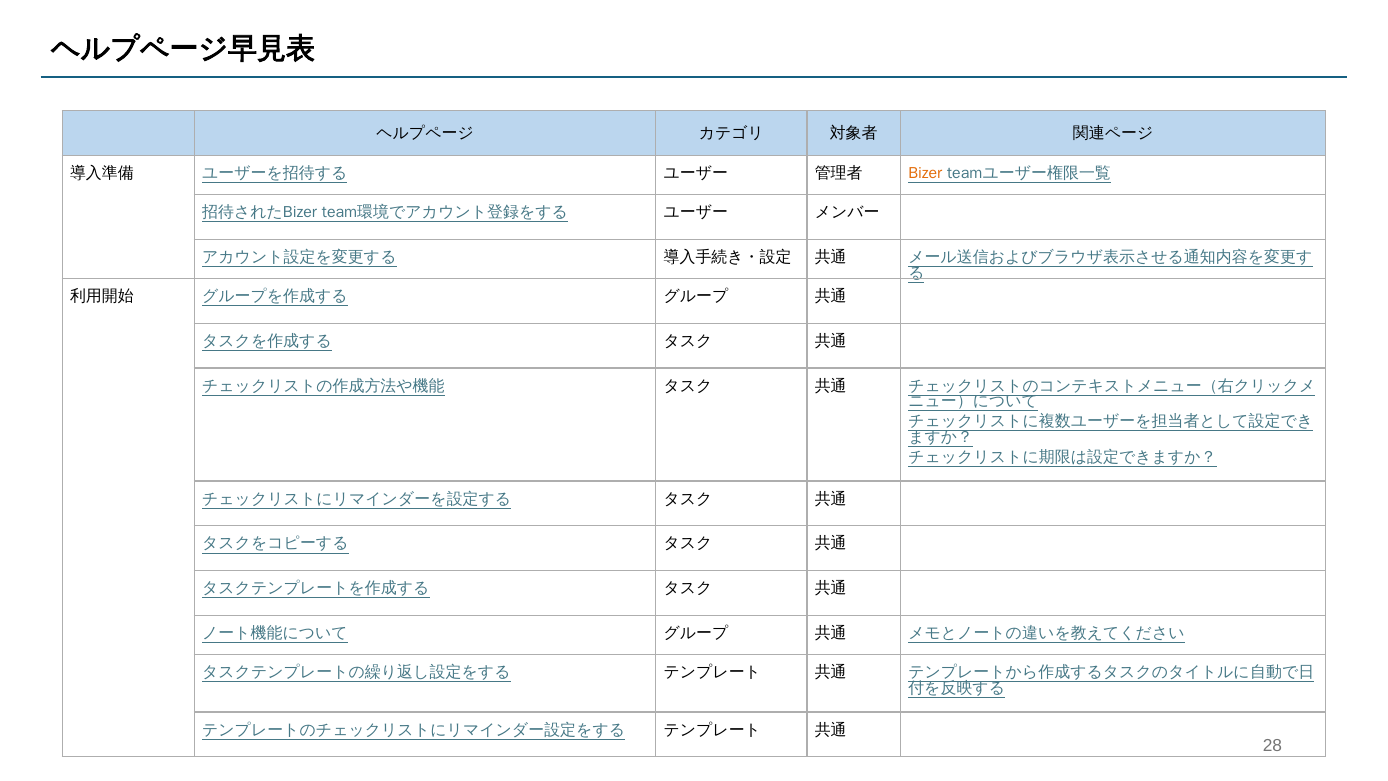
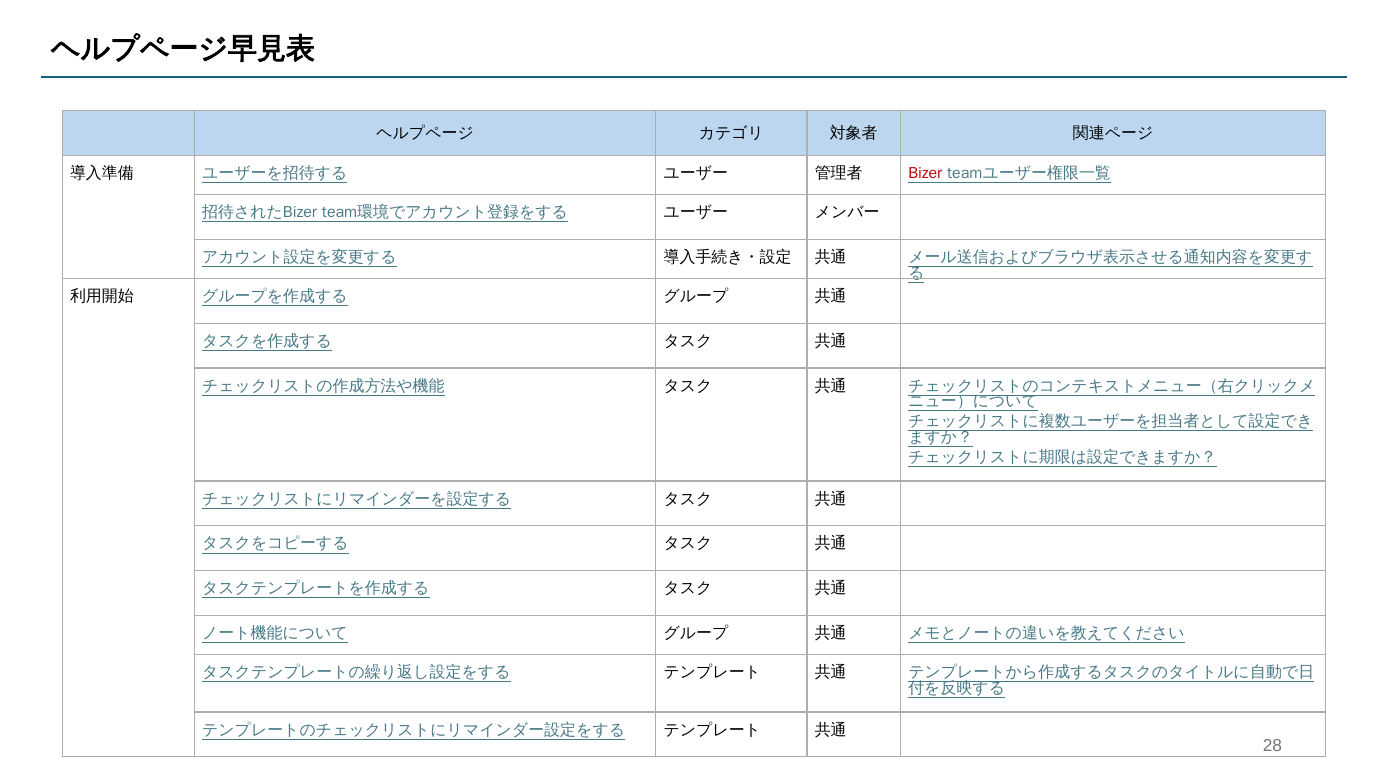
Bizer colour: orange -> red
